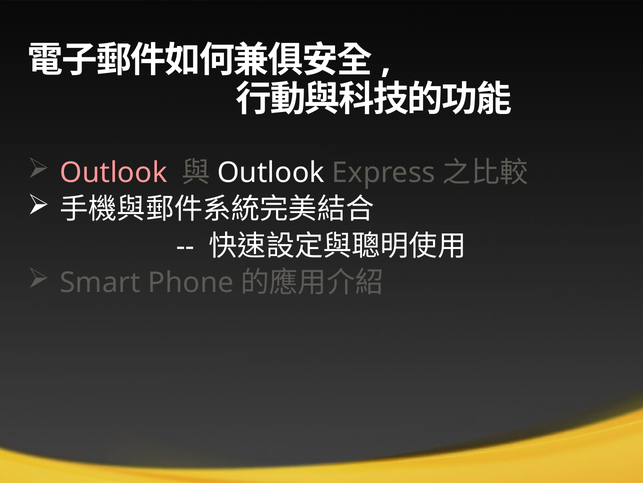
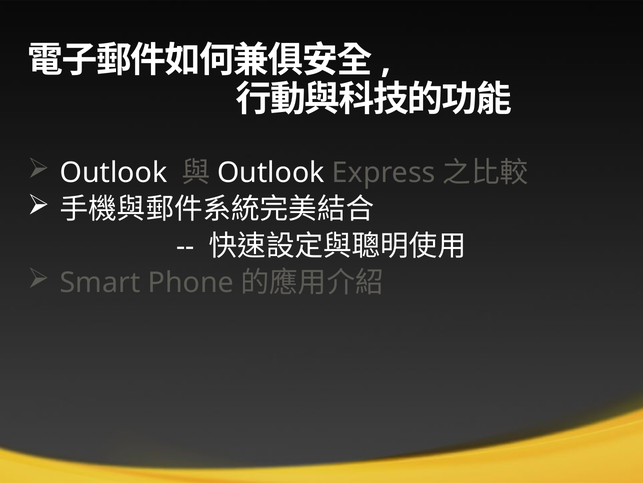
Outlook at (114, 173) colour: pink -> white
